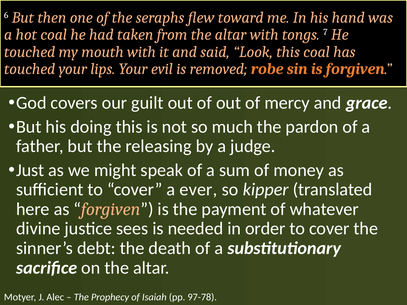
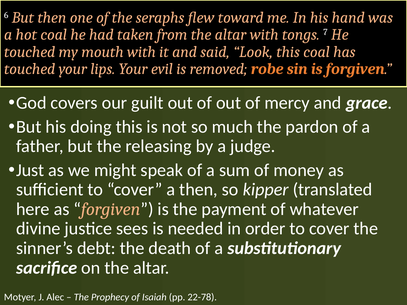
a ever: ever -> then
97-78: 97-78 -> 22-78
